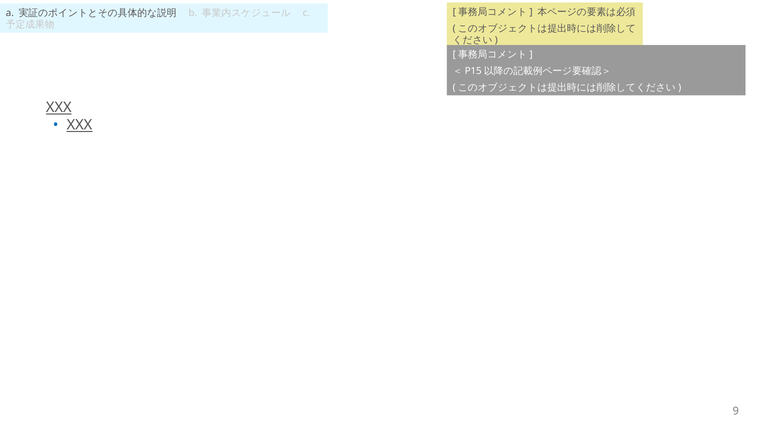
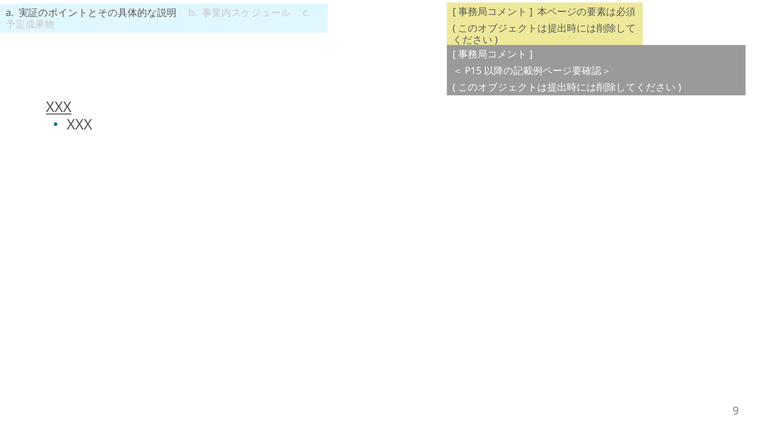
XXX at (79, 125) underline: present -> none
